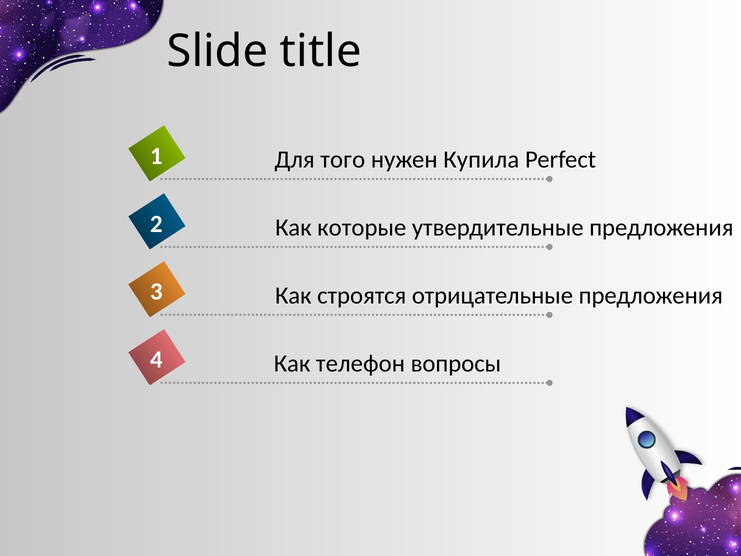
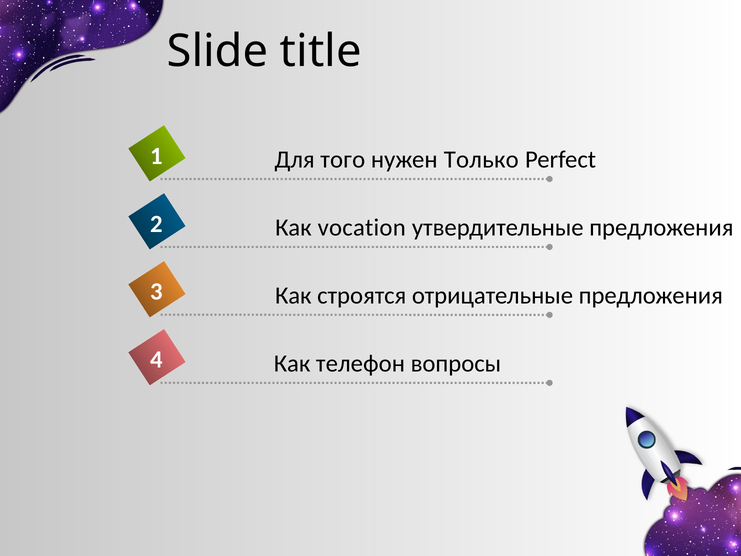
Купила: Купила -> Только
которые: которые -> vocation
